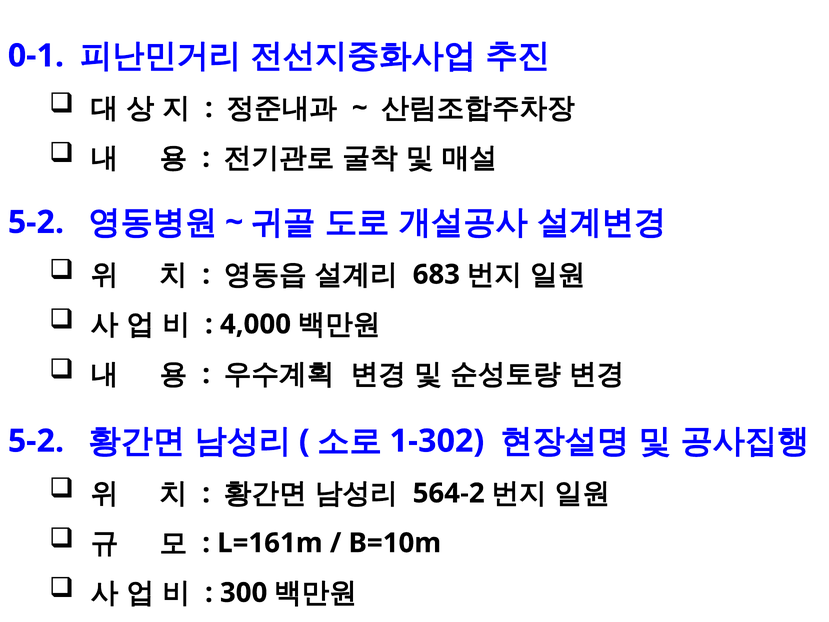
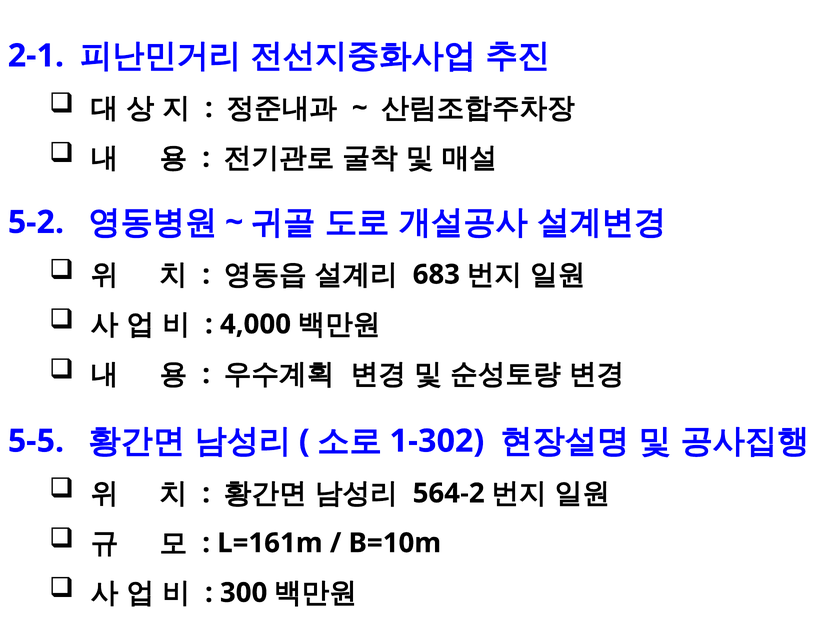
0-1: 0-1 -> 2-1
5-2 at (36, 441): 5-2 -> 5-5
